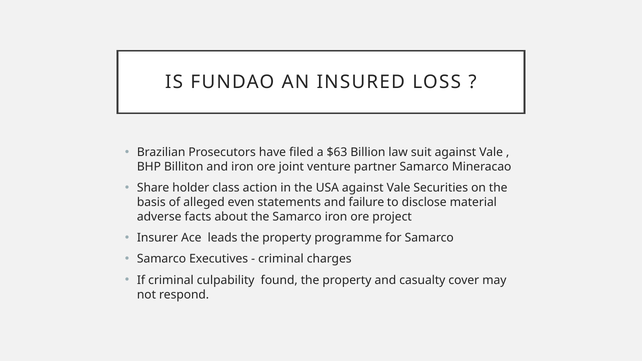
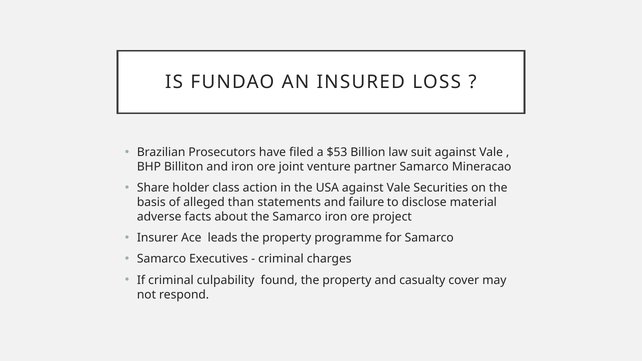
$63: $63 -> $53
even: even -> than
